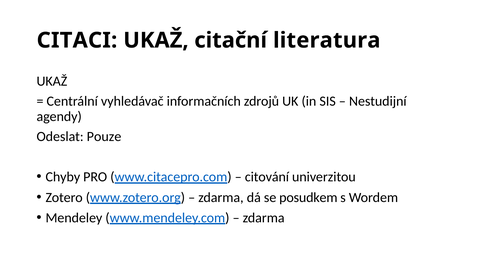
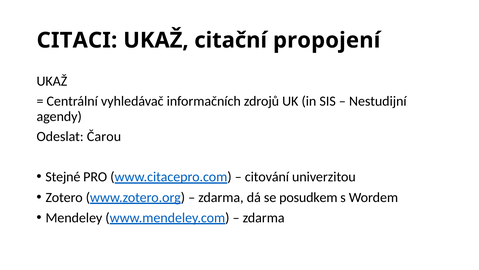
literatura: literatura -> propojení
Pouze: Pouze -> Čarou
Chyby: Chyby -> Stejné
